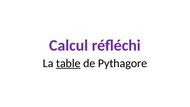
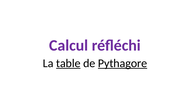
Pythagore underline: none -> present
